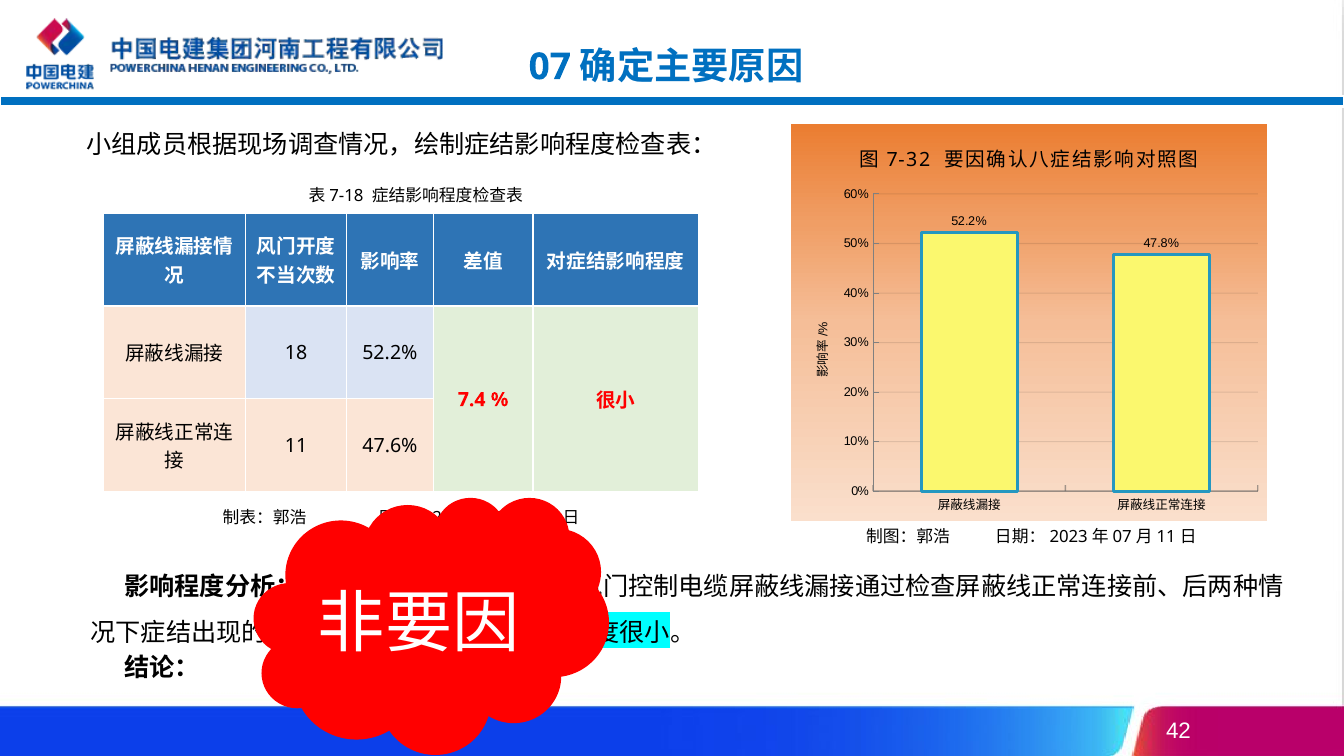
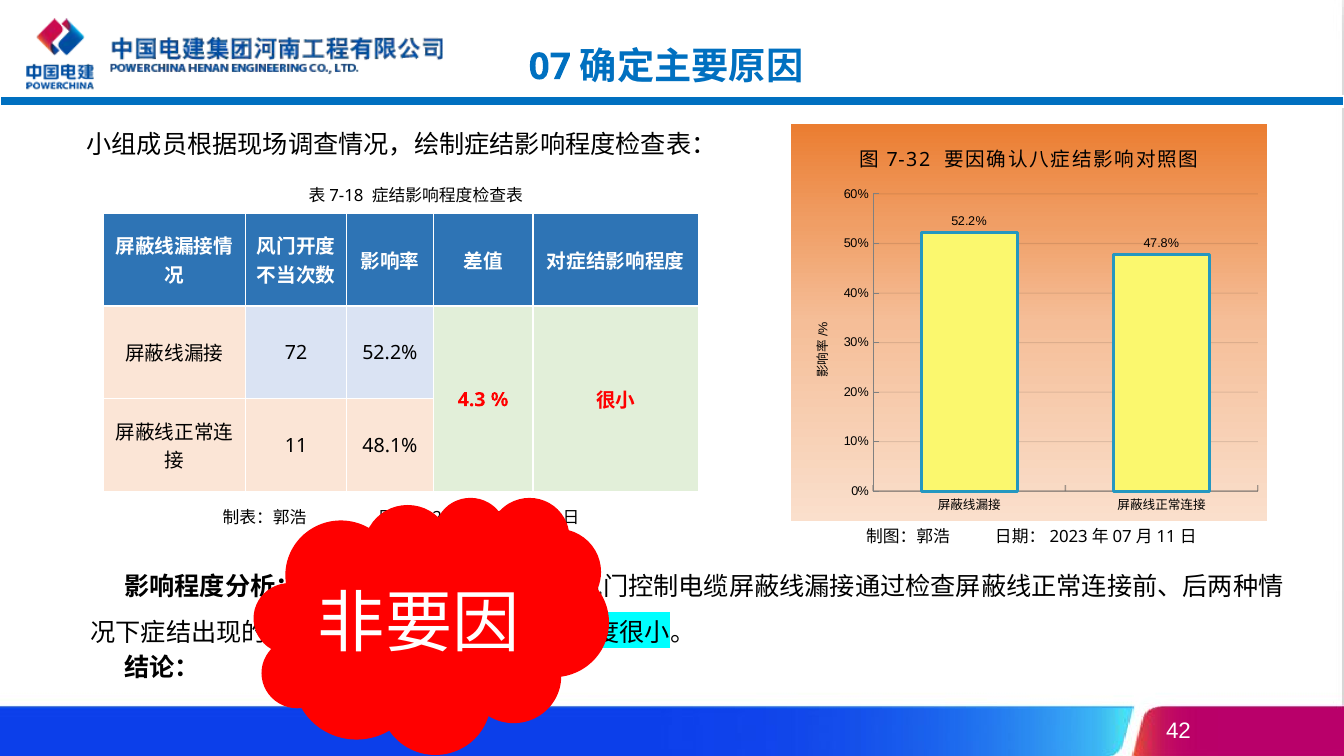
18: 18 -> 72
7.4: 7.4 -> 4.3
47.6%: 47.6% -> 48.1%
